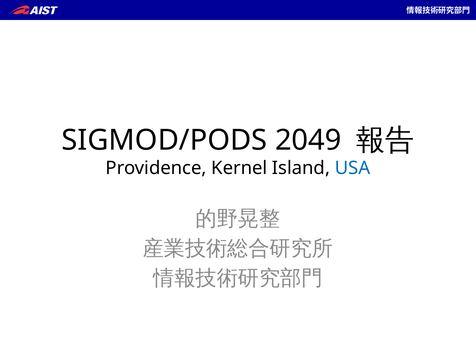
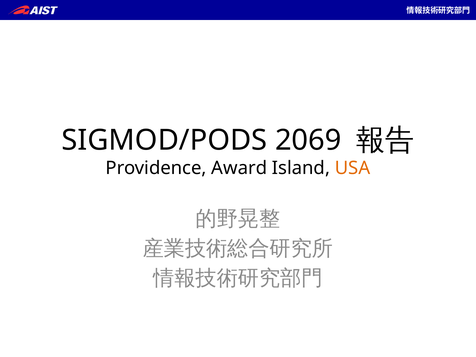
2049: 2049 -> 2069
Kernel: Kernel -> Award
USA colour: blue -> orange
